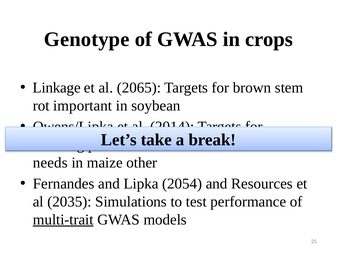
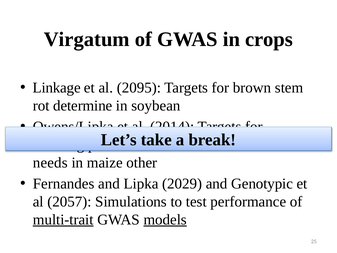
Genotype: Genotype -> Virgatum
2065: 2065 -> 2095
important: important -> determine
2054: 2054 -> 2029
Resources: Resources -> Genotypic
2035: 2035 -> 2057
models underline: none -> present
